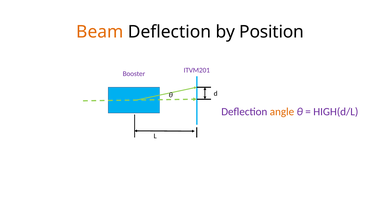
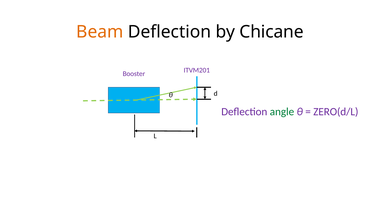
Position: Position -> Chicane
angle colour: orange -> green
HIGH(d/L: HIGH(d/L -> ZERO(d/L
